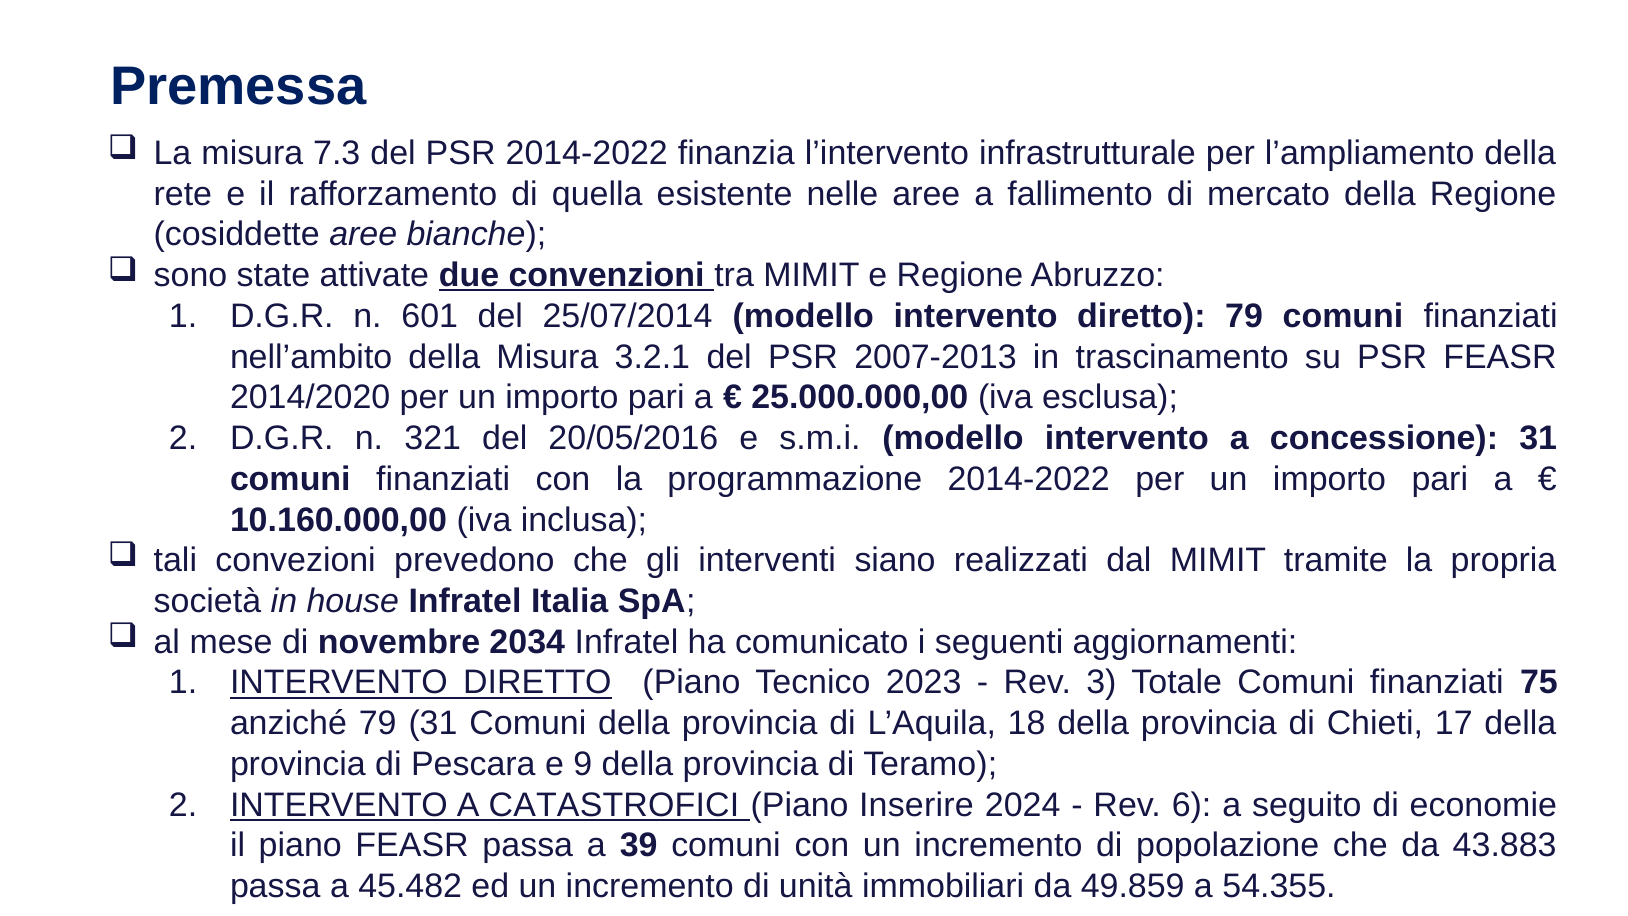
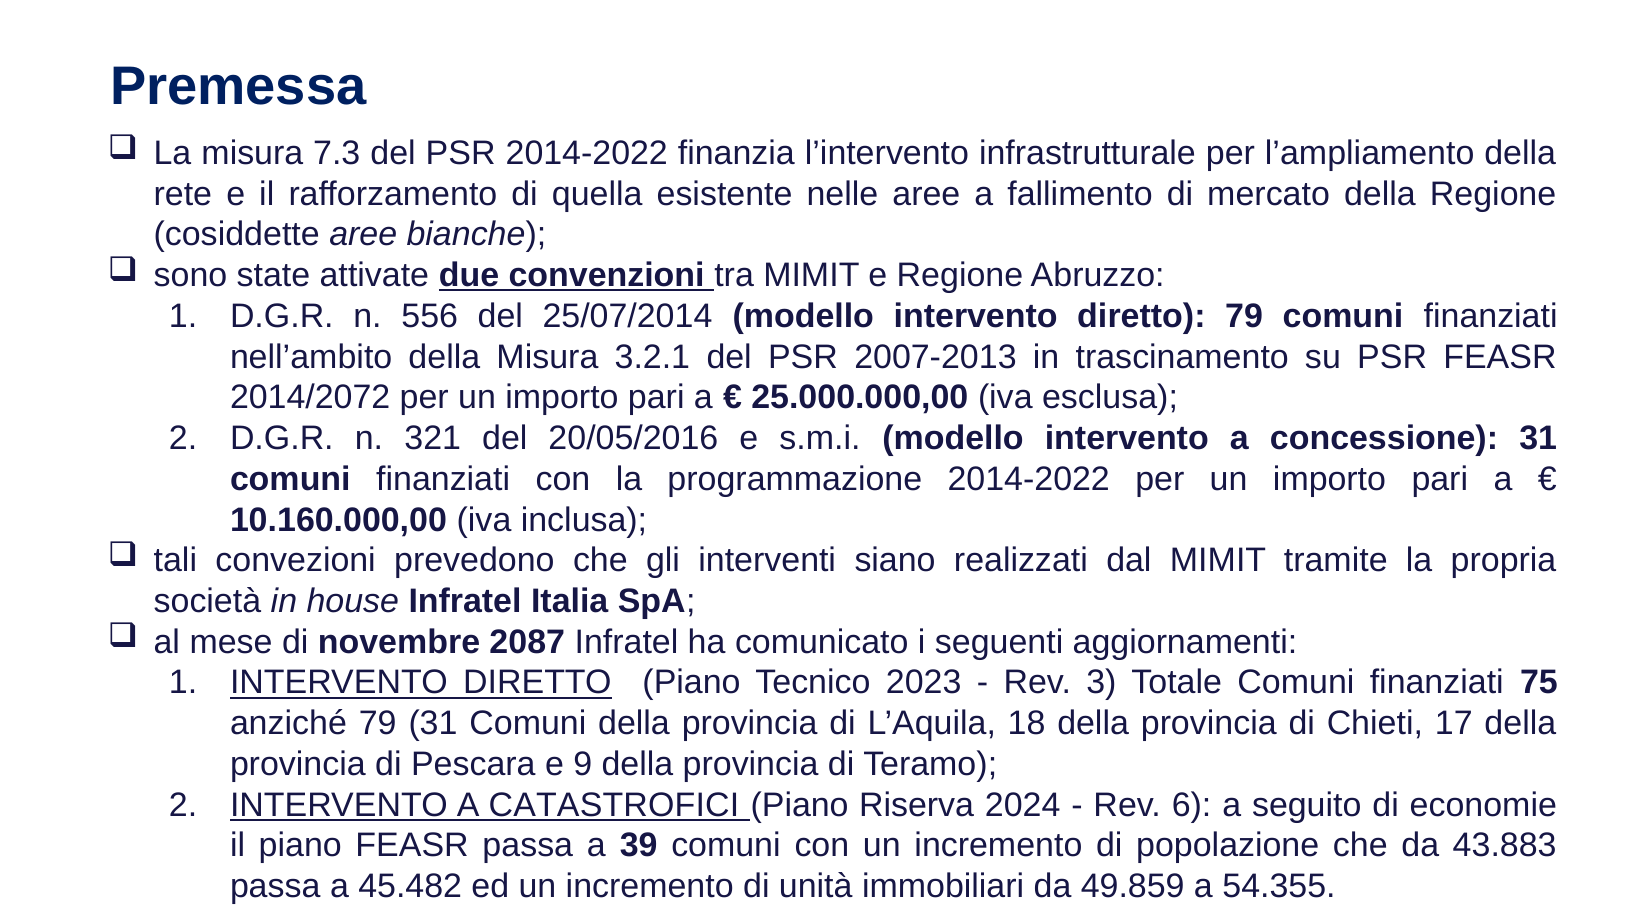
601: 601 -> 556
2014/2020: 2014/2020 -> 2014/2072
2034: 2034 -> 2087
Inserire: Inserire -> Riserva
